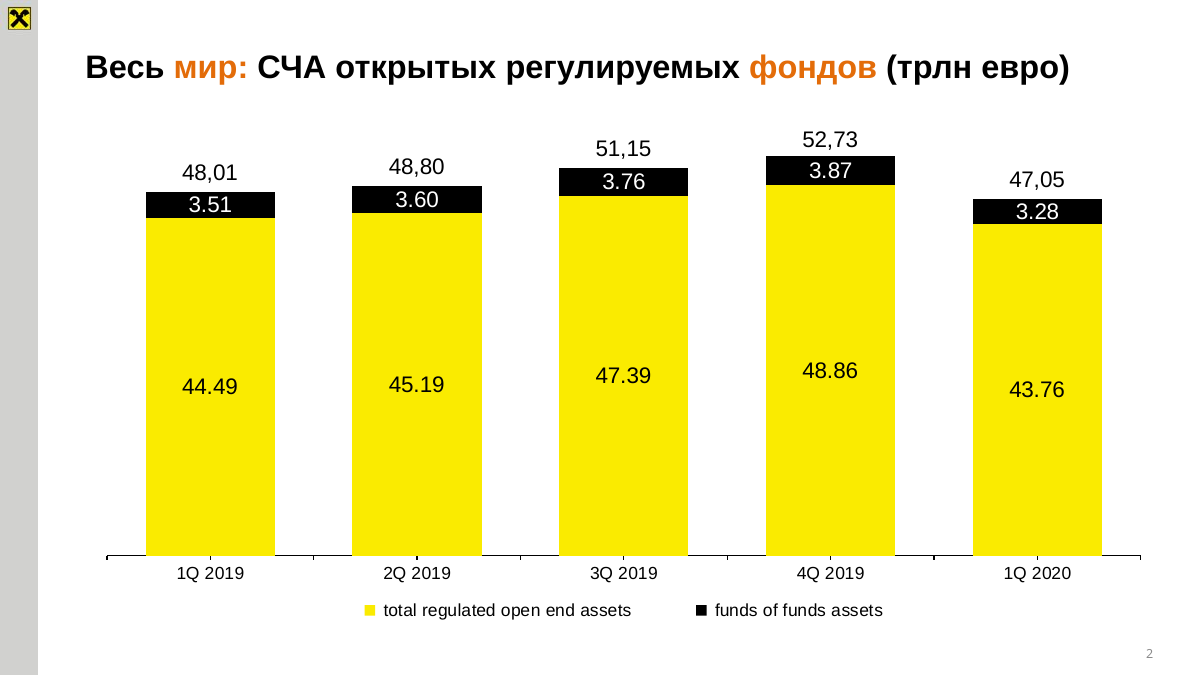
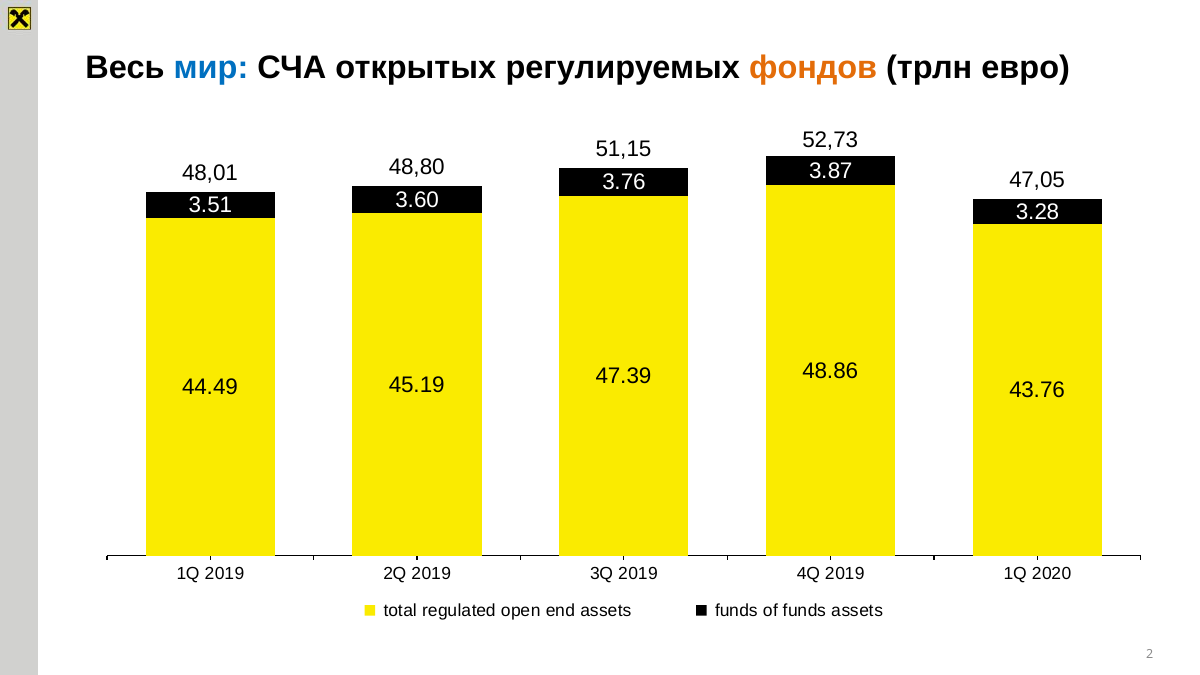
мир colour: orange -> blue
